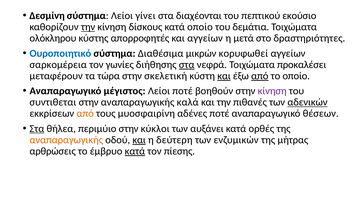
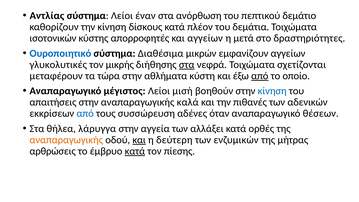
Δεσμίνη: Δεσμίνη -> Αντλίας
γίνει: γίνει -> έναν
διαχέονται: διαχέονται -> ανόρθωση
εκούσιο: εκούσιο -> δεμάτιο
την at (88, 27) underline: present -> none
κατά οποίο: οποίο -> πλέον
ολόκληρου: ολόκληρου -> ισοτονικών
κορυφωθεί: κορυφωθεί -> εμφανίζουν
σαρκομέρεια: σαρκομέρεια -> γλυκολυτικές
γωνίες: γωνίες -> μικρής
προκαλέσει: προκαλέσει -> σχετίζονται
σκελετική: σκελετική -> αθλήματα
και at (224, 76) underline: present -> none
Λείοι ποτέ: ποτέ -> μισή
κίνηση at (272, 91) colour: purple -> blue
συντιθεται: συντιθεται -> απαιτήσεις
αδενικών underline: present -> none
από at (85, 113) colour: orange -> blue
μυοσφαιρίνη: μυοσφαιρίνη -> συσσώρευση
αδένες ποτέ: ποτέ -> όταν
Στα at (37, 129) underline: present -> none
περιμύιο: περιμύιο -> λάρυγγα
κύκλοι: κύκλοι -> αγγεία
αυξάνει: αυξάνει -> αλλάξει
